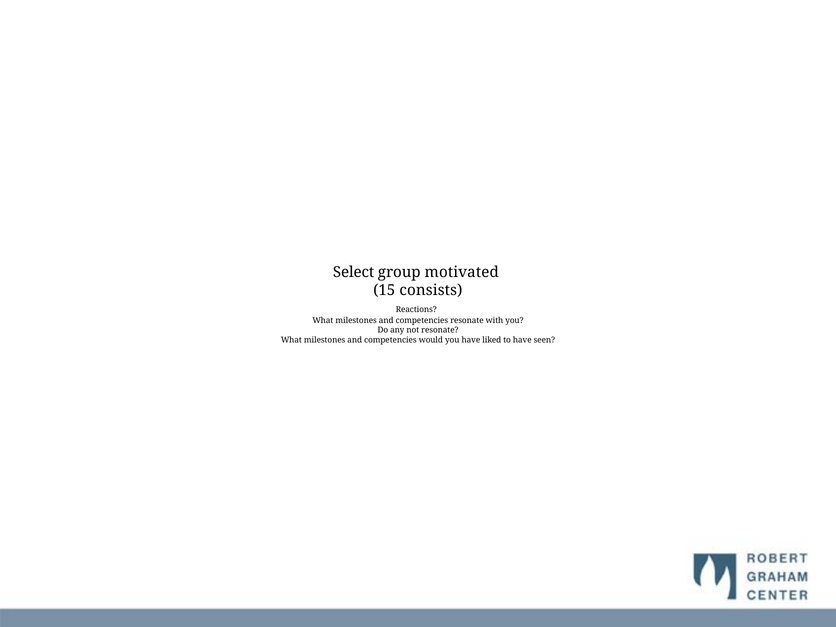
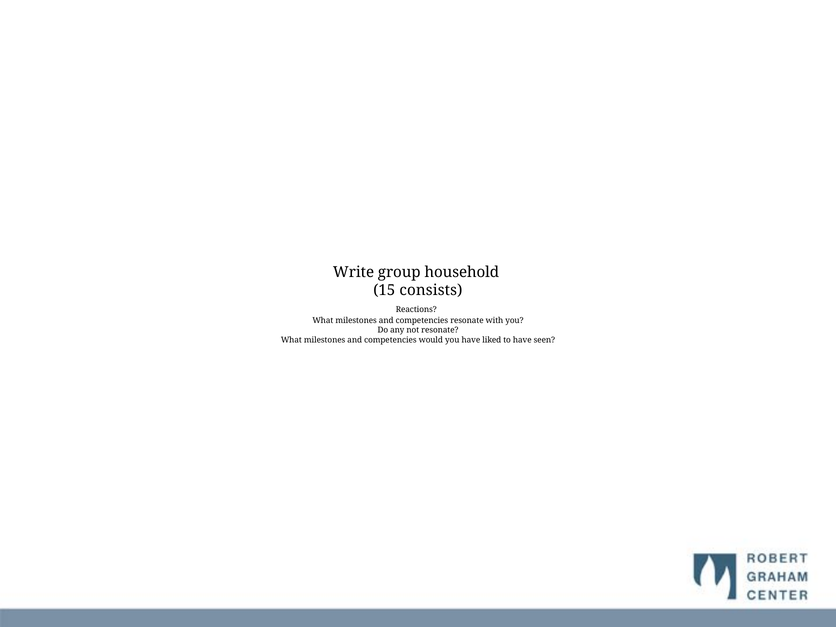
Select: Select -> Write
motivated: motivated -> household
